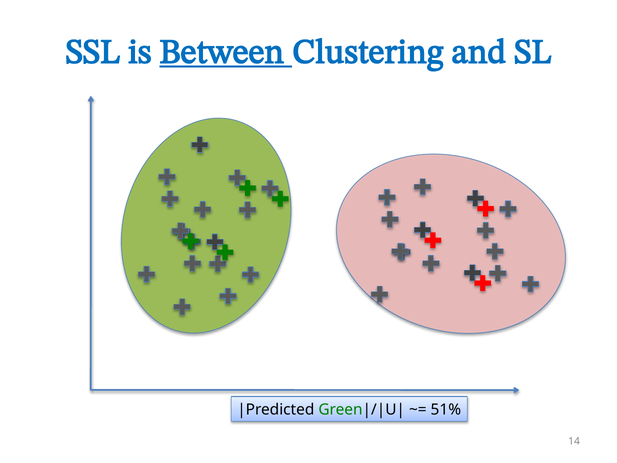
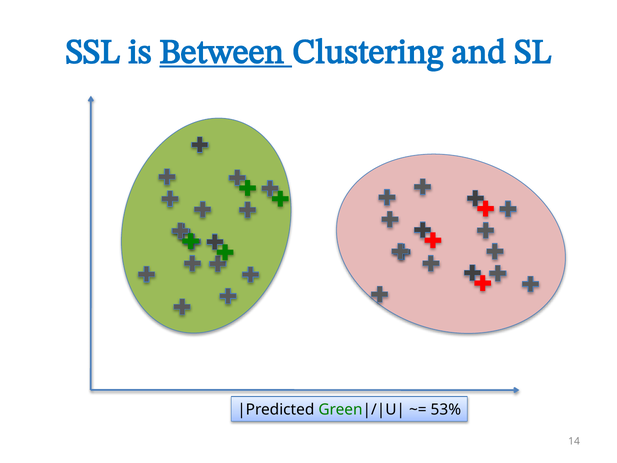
51%: 51% -> 53%
